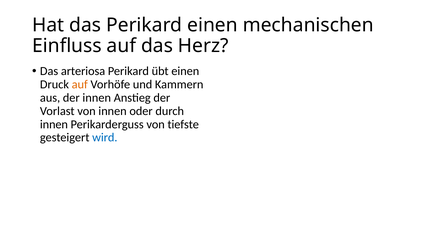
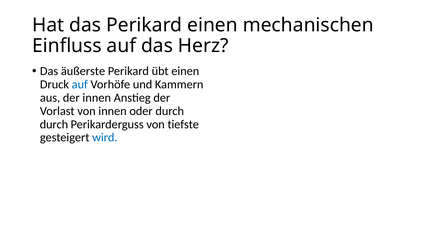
arteriosa: arteriosa -> äußerste
auf at (80, 84) colour: orange -> blue
innen at (54, 124): innen -> durch
